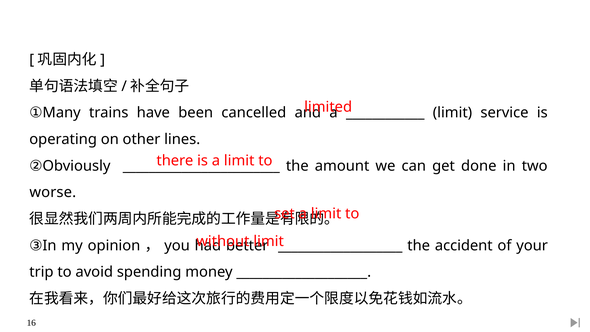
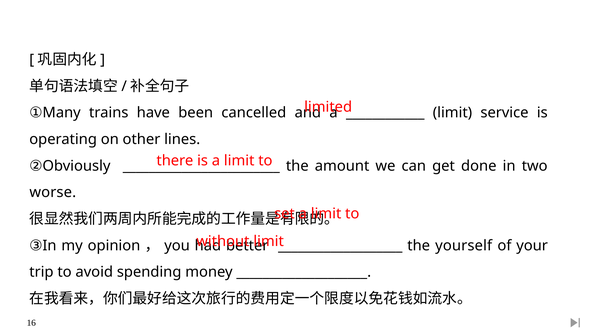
accident: accident -> yourself
